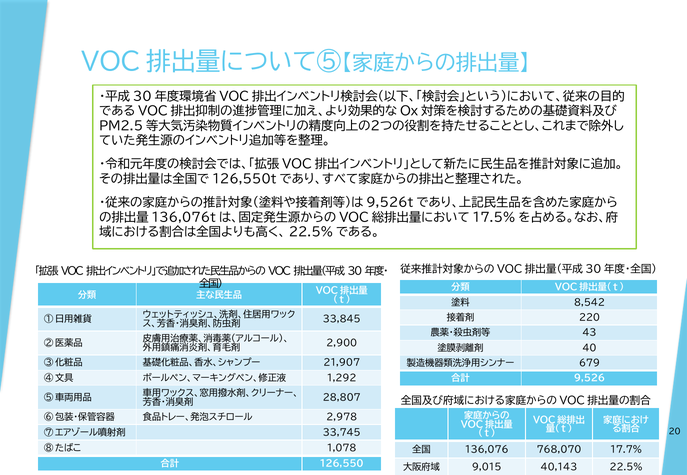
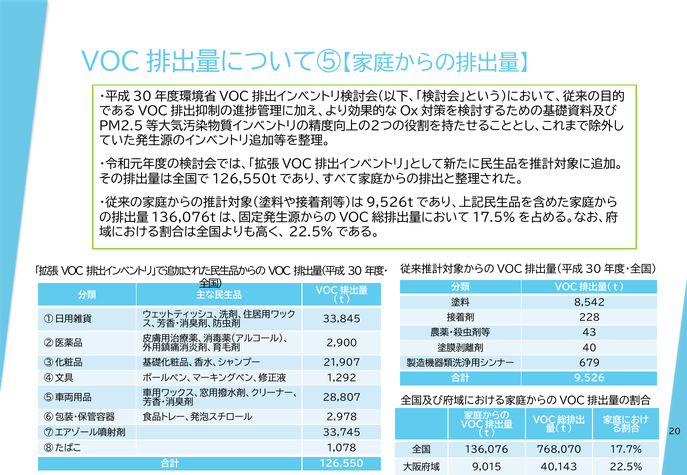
220: 220 -> 228
